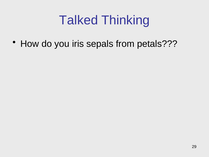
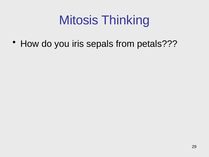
Talked: Talked -> Mitosis
